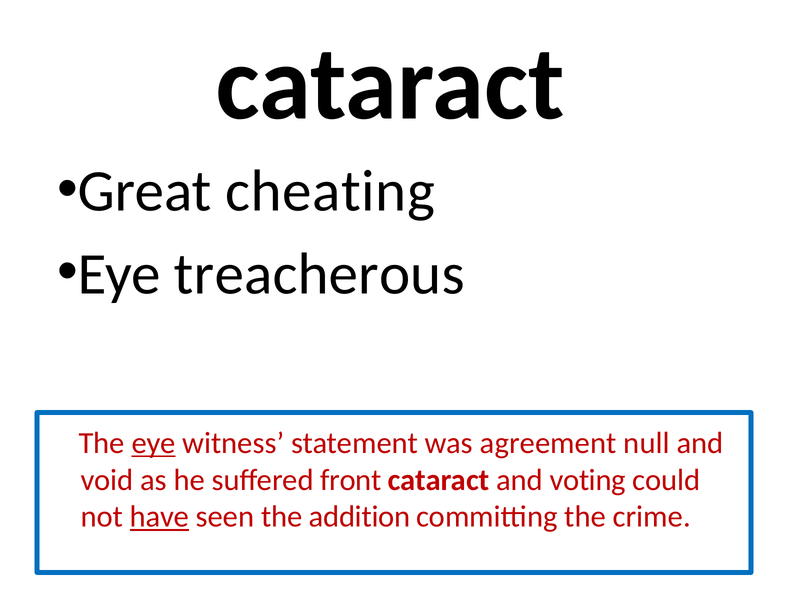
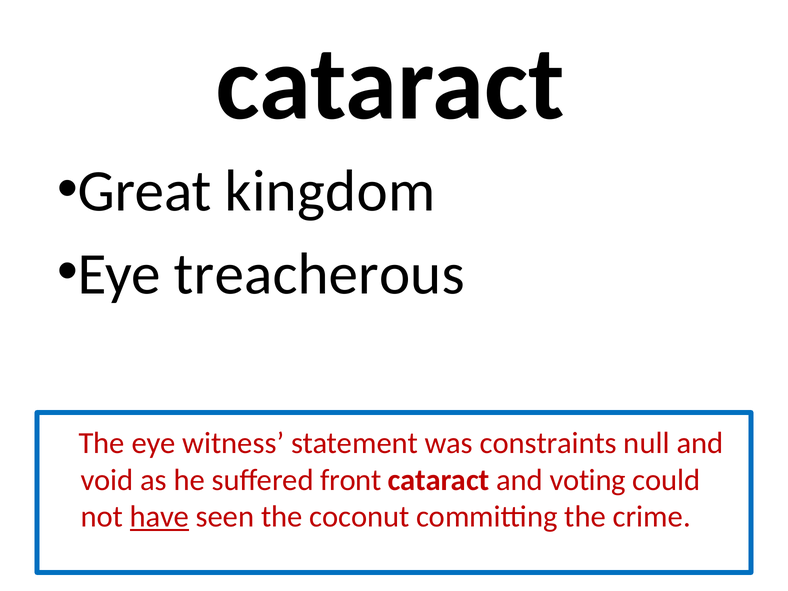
cheating: cheating -> kingdom
eye at (154, 443) underline: present -> none
agreement: agreement -> constraints
addition: addition -> coconut
